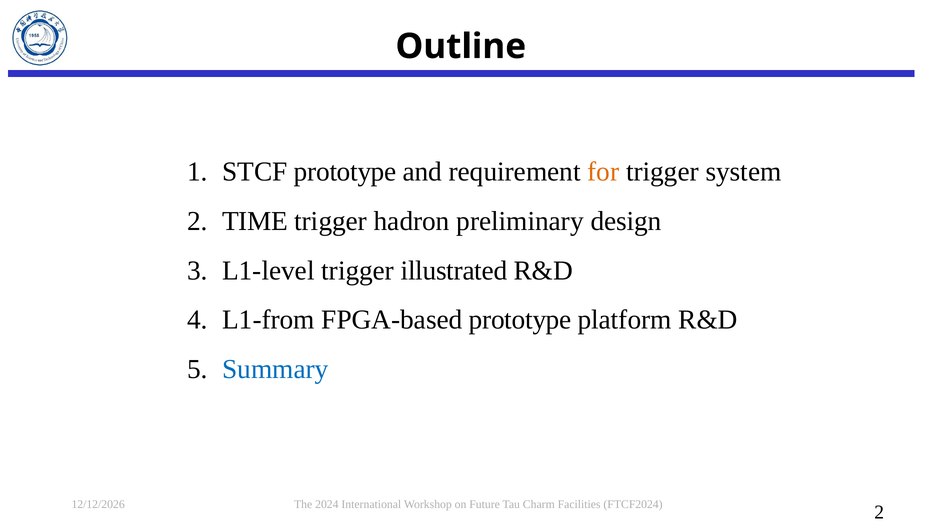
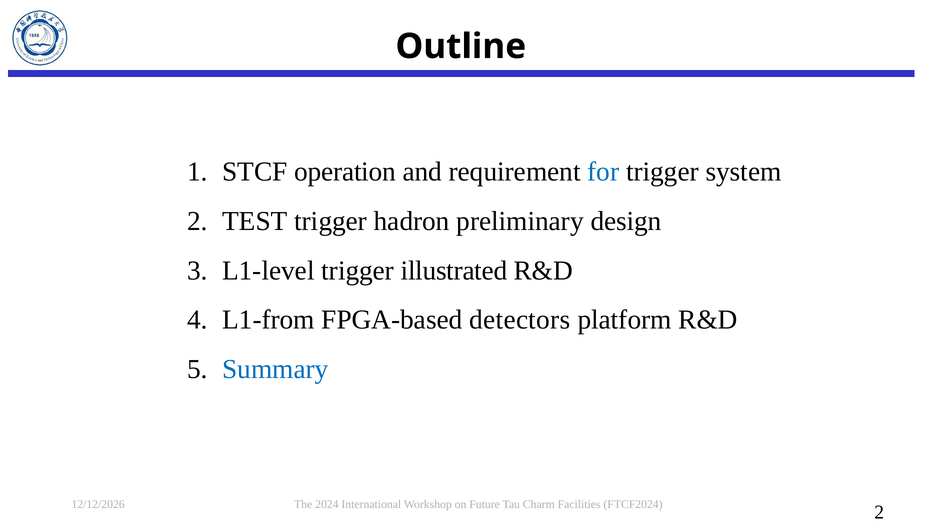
STCF prototype: prototype -> operation
for colour: orange -> blue
TIME: TIME -> TEST
FPGA-based prototype: prototype -> detectors
